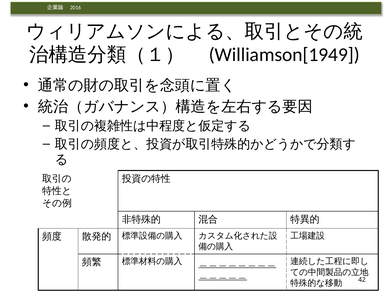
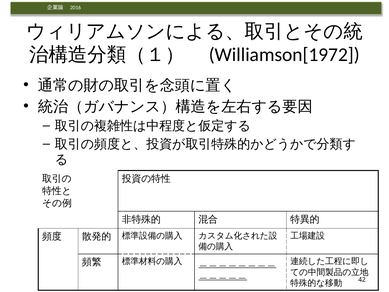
Williamson[1949: Williamson[1949 -> Williamson[1972
